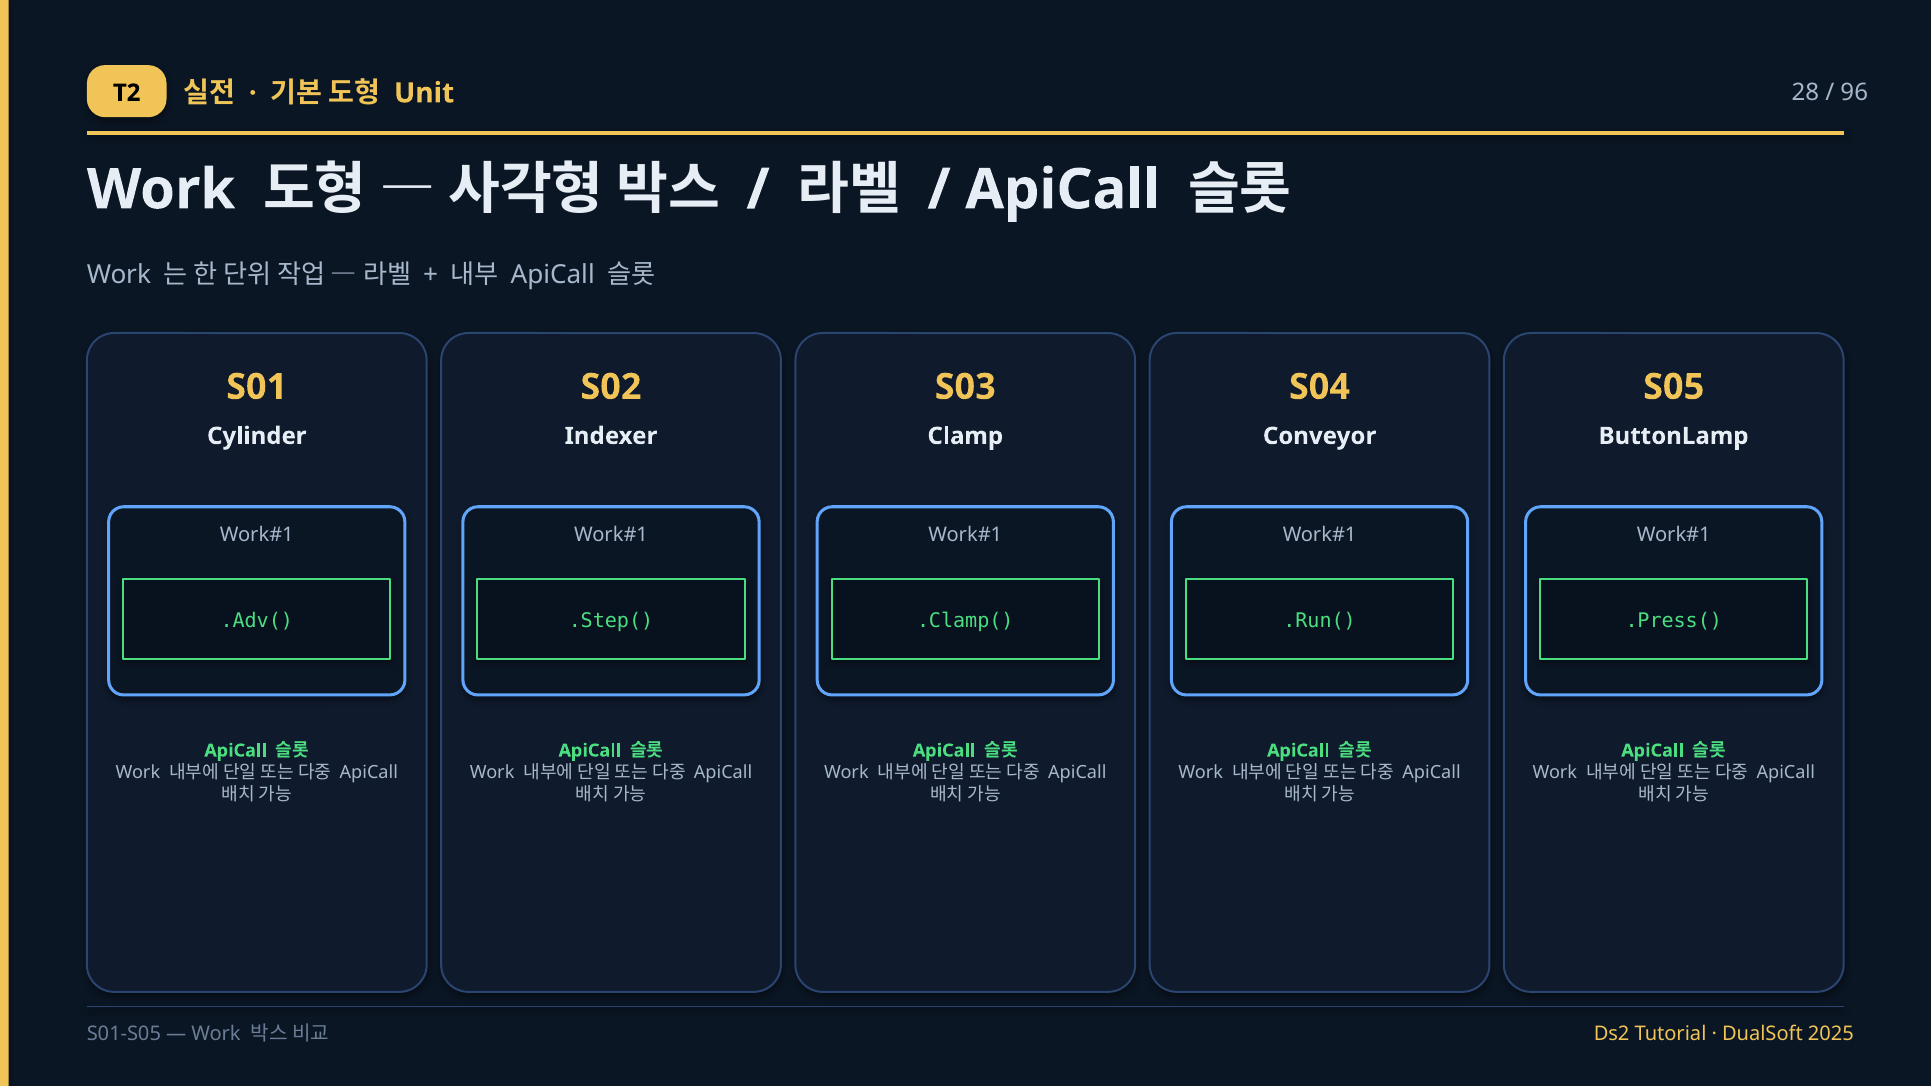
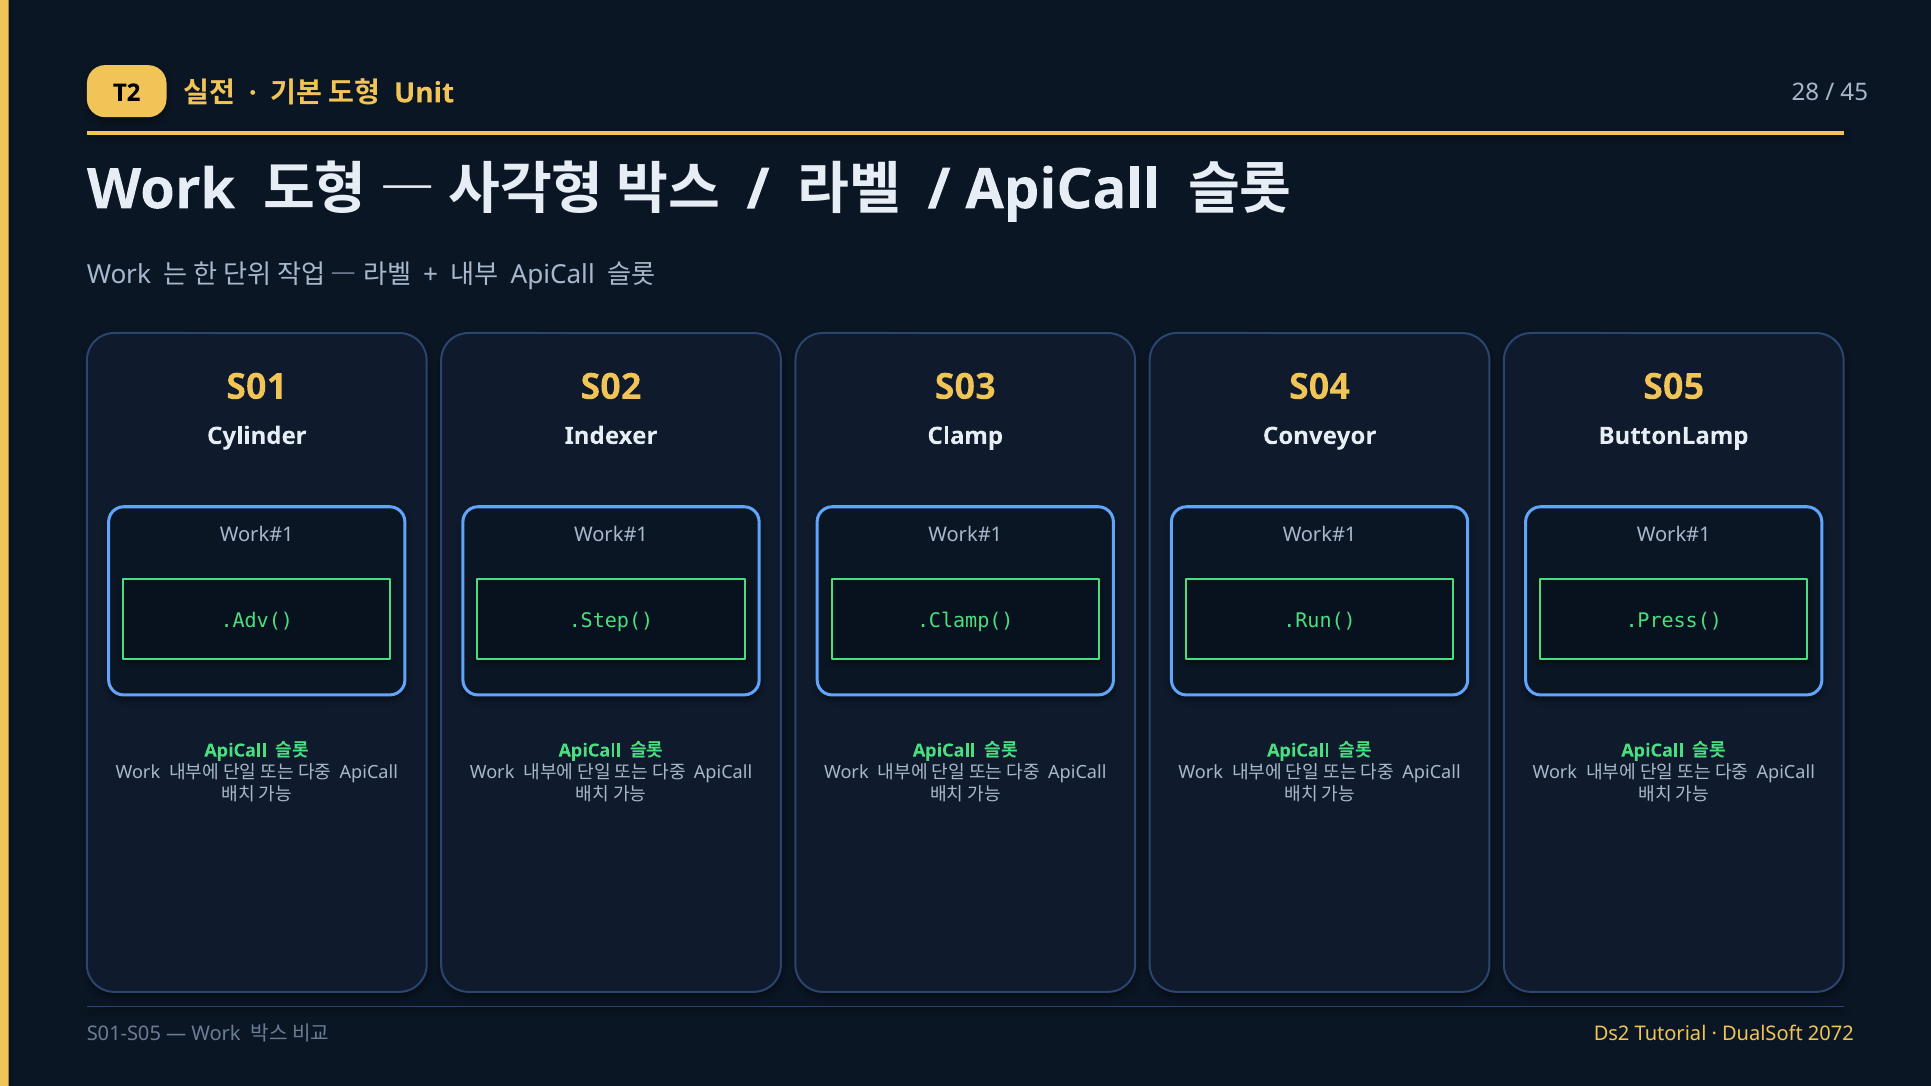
96: 96 -> 45
2025: 2025 -> 2072
